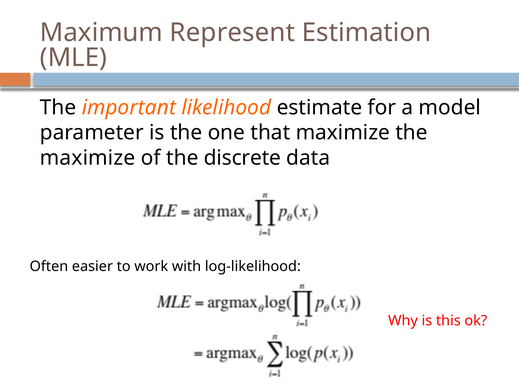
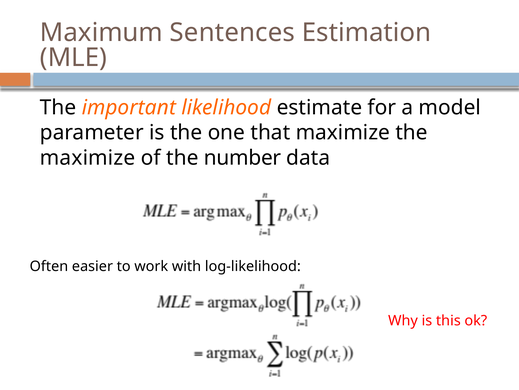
Represent: Represent -> Sentences
discrete: discrete -> number
